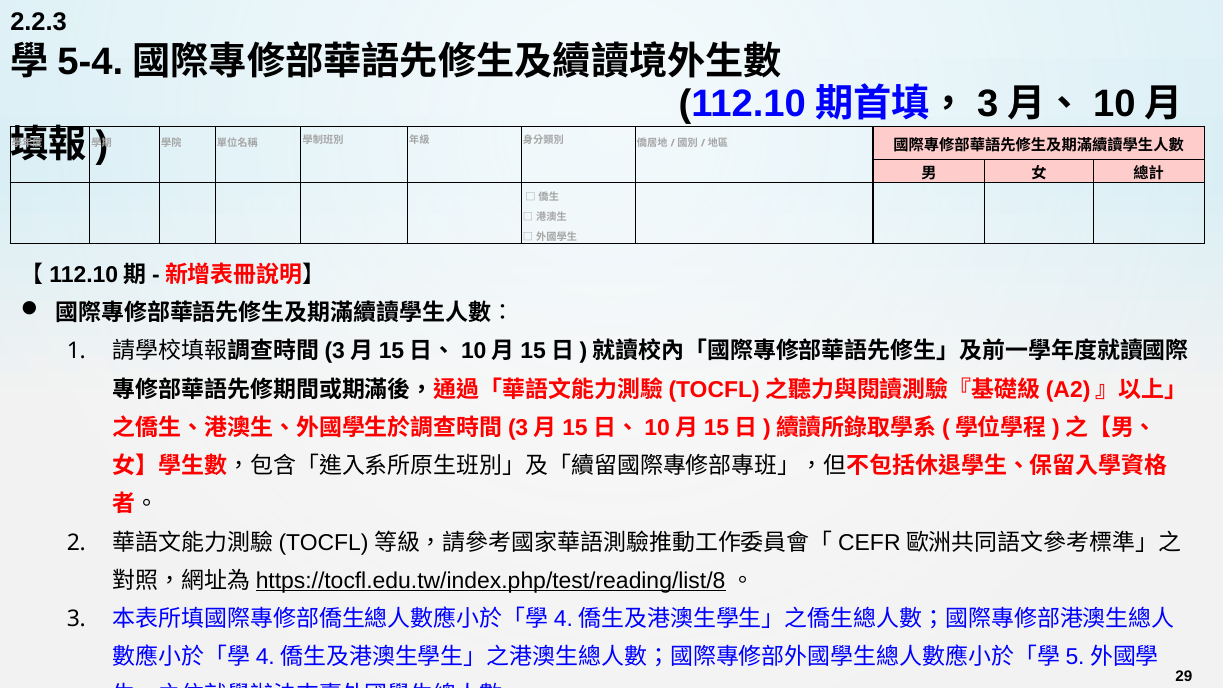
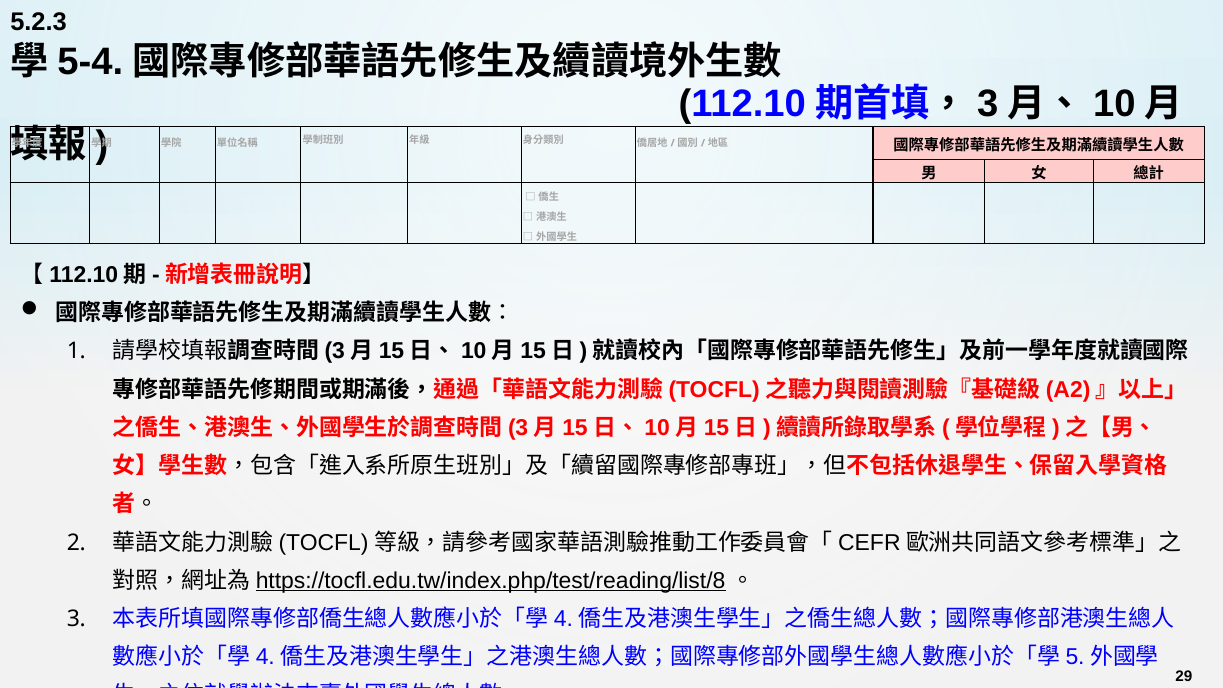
2.2.3: 2.2.3 -> 5.2.3
